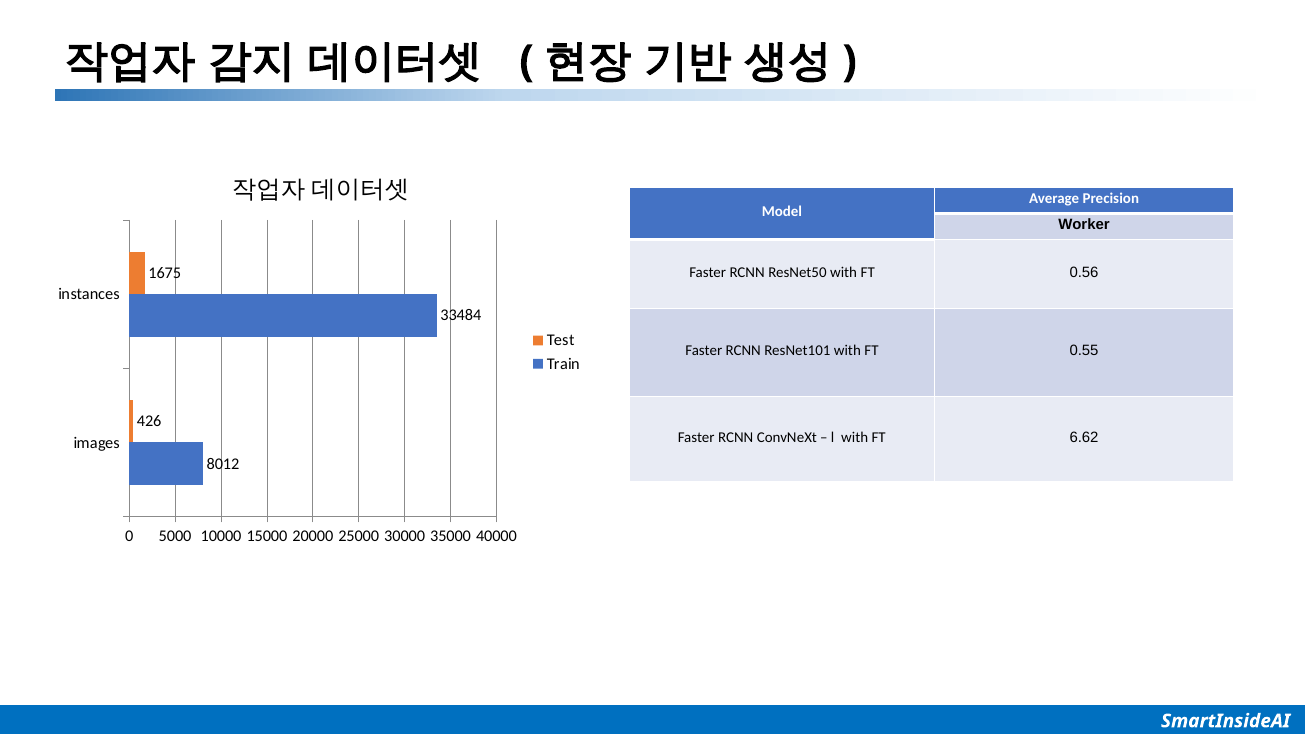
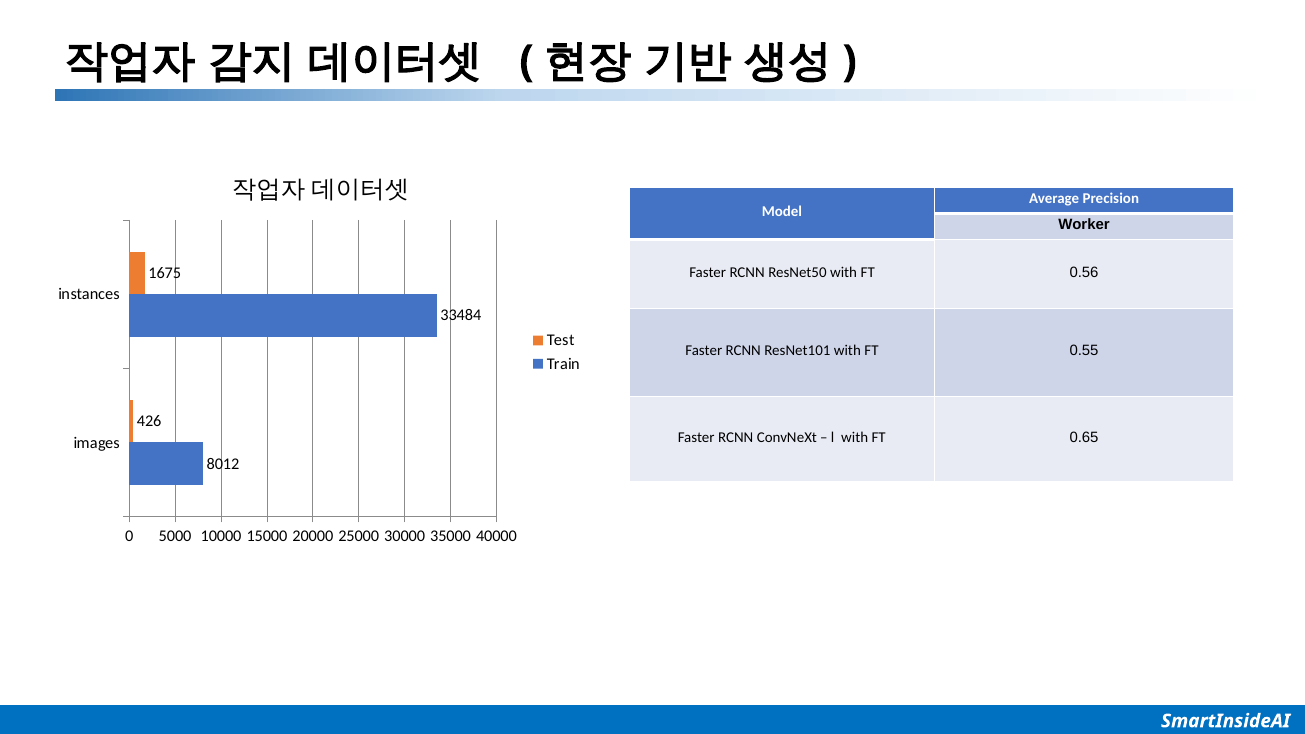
6.62: 6.62 -> 0.65
